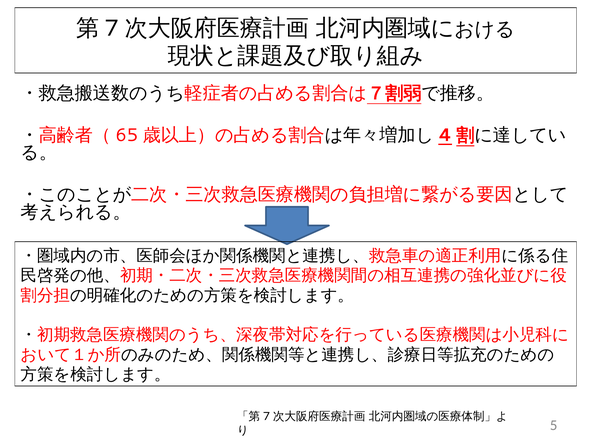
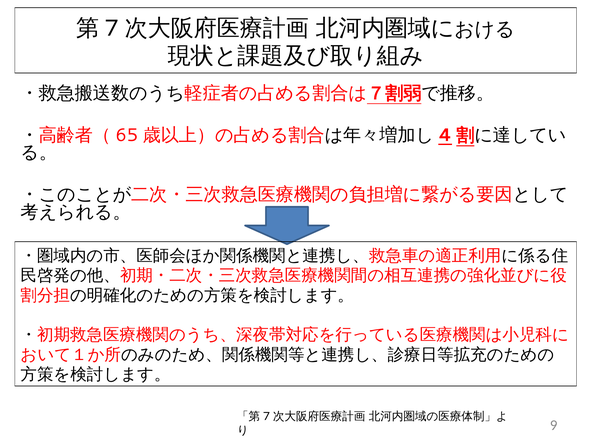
5: 5 -> 9
